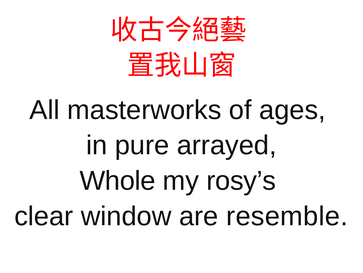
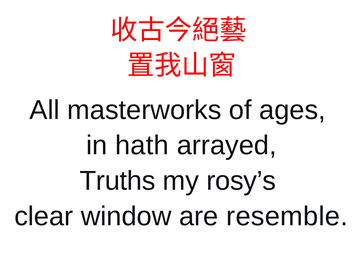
pure: pure -> hath
Whole: Whole -> Truths
